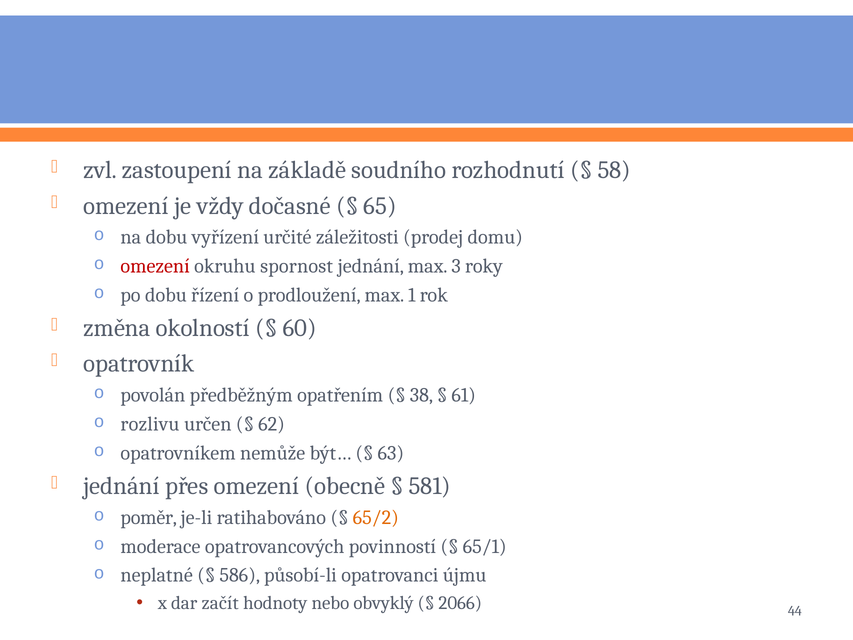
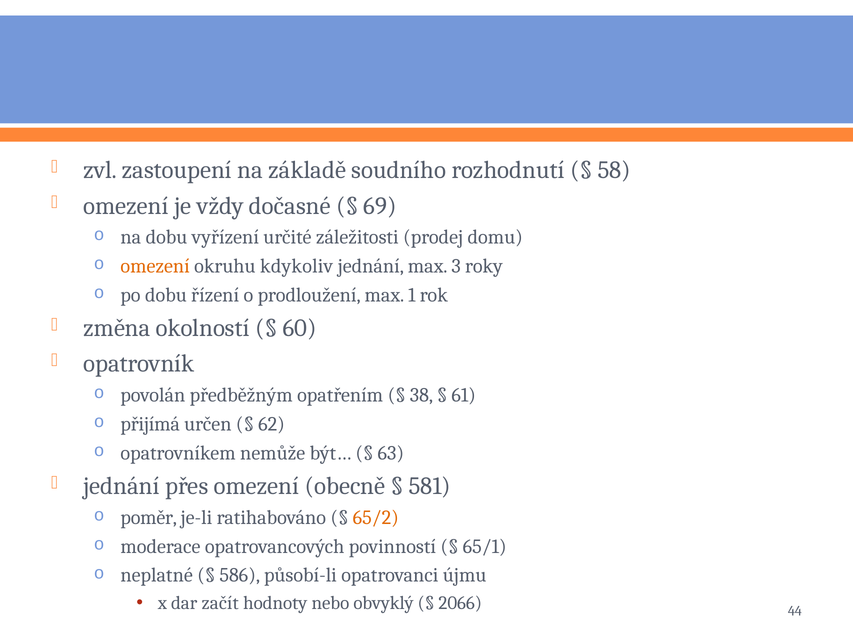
65: 65 -> 69
omezení at (155, 266) colour: red -> orange
spornost: spornost -> kdykoliv
rozlivu: rozlivu -> přijímá
